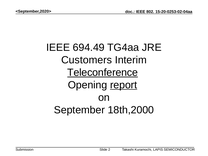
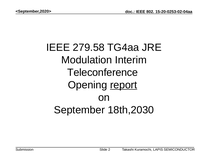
694.49: 694.49 -> 279.58
Customers: Customers -> Modulation
Teleconference underline: present -> none
18th,2000: 18th,2000 -> 18th,2030
